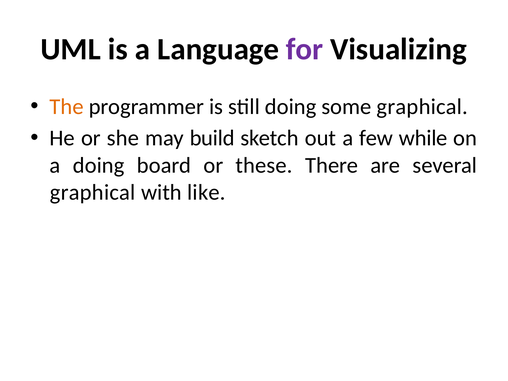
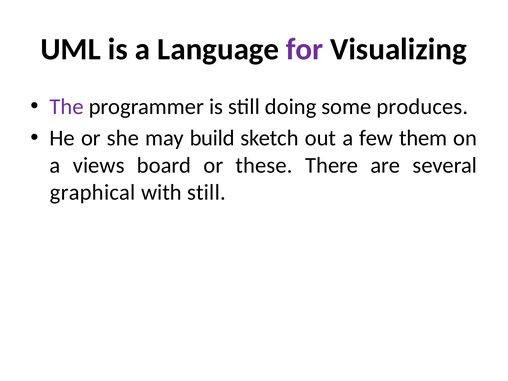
The colour: orange -> purple
some graphical: graphical -> produces
while: while -> them
a doing: doing -> views
with like: like -> still
